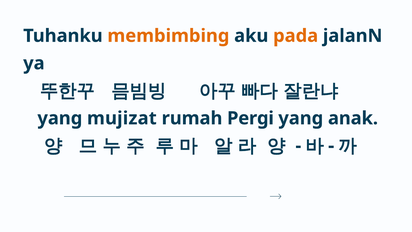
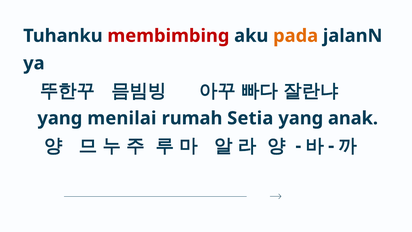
membimbing colour: orange -> red
mujizat: mujizat -> menilai
Pergi: Pergi -> Setia
